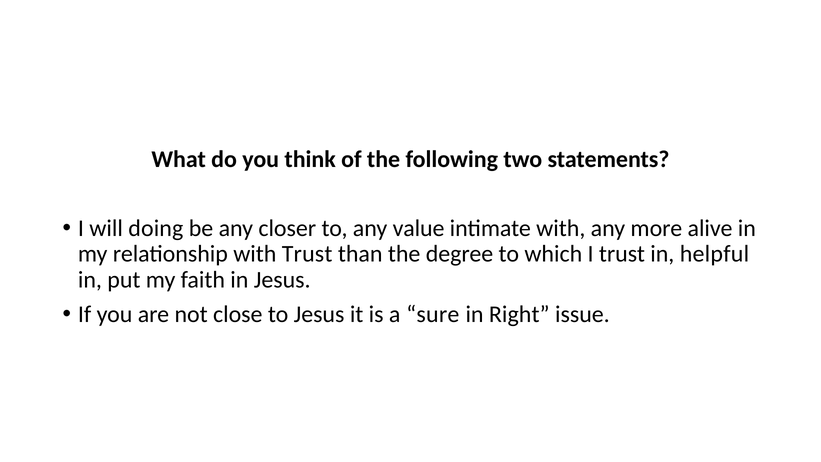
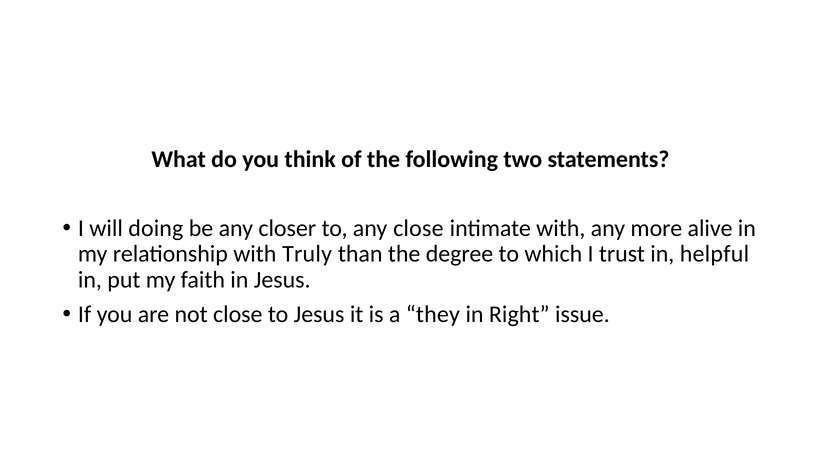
any value: value -> close
with Trust: Trust -> Truly
sure: sure -> they
